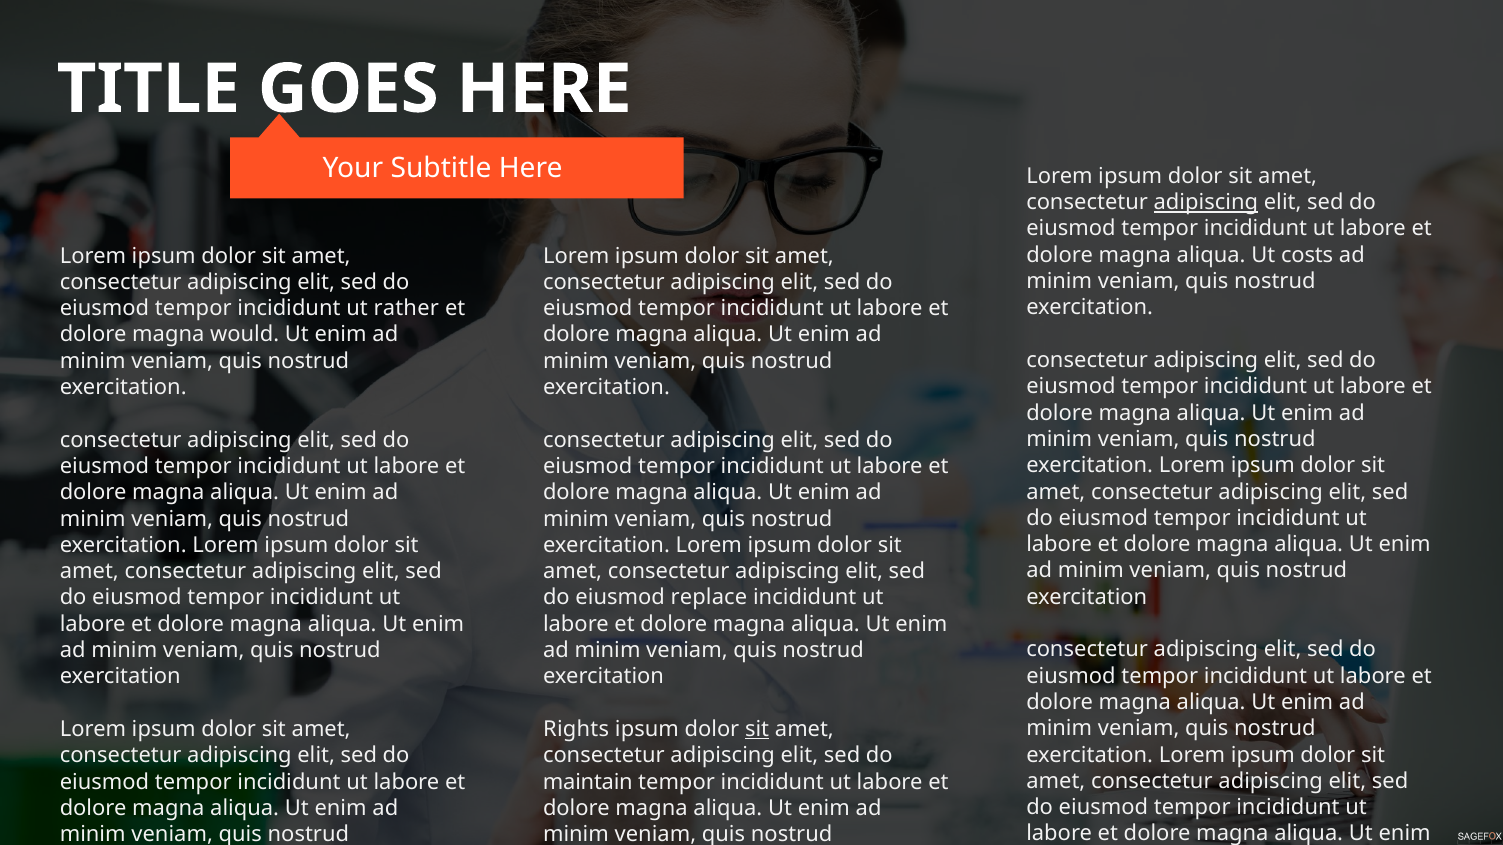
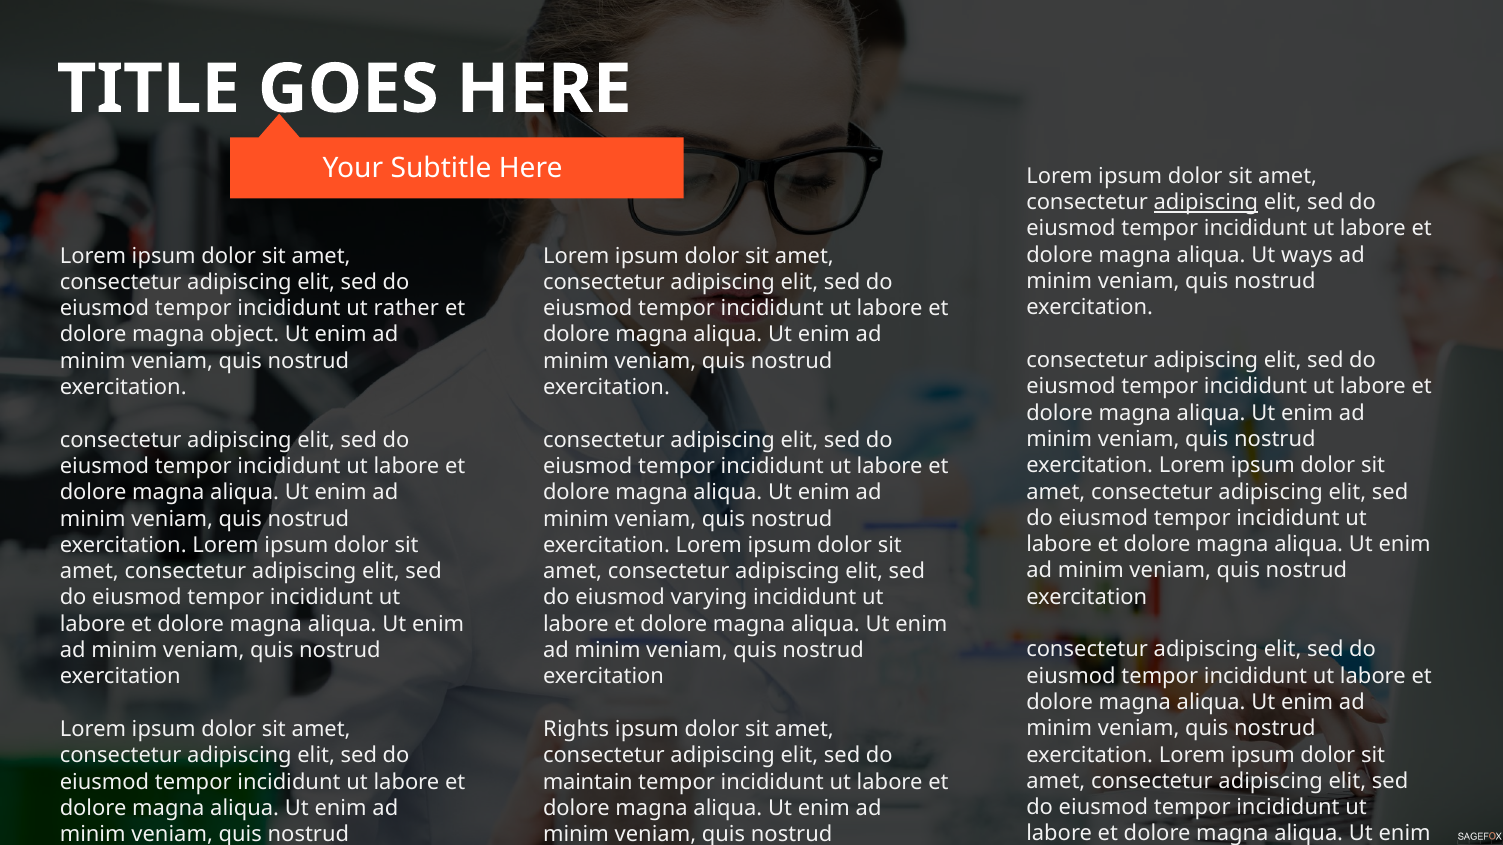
costs: costs -> ways
would: would -> object
replace: replace -> varying
sit at (757, 730) underline: present -> none
